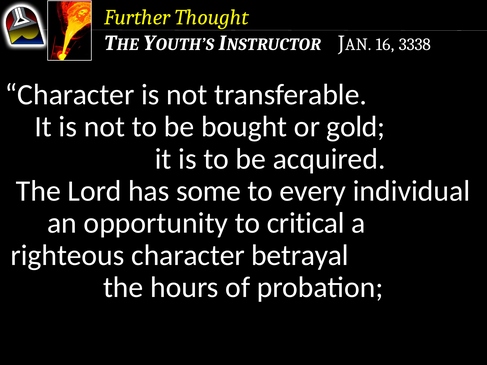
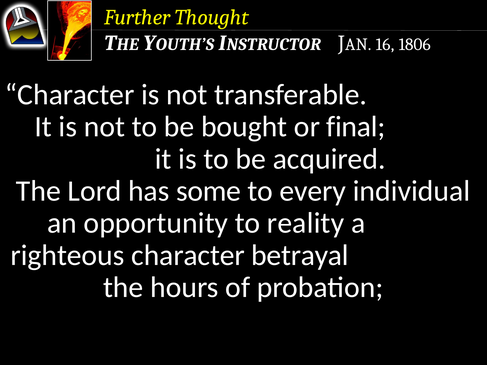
3338: 3338 -> 1806
gold: gold -> final
critical: critical -> reality
